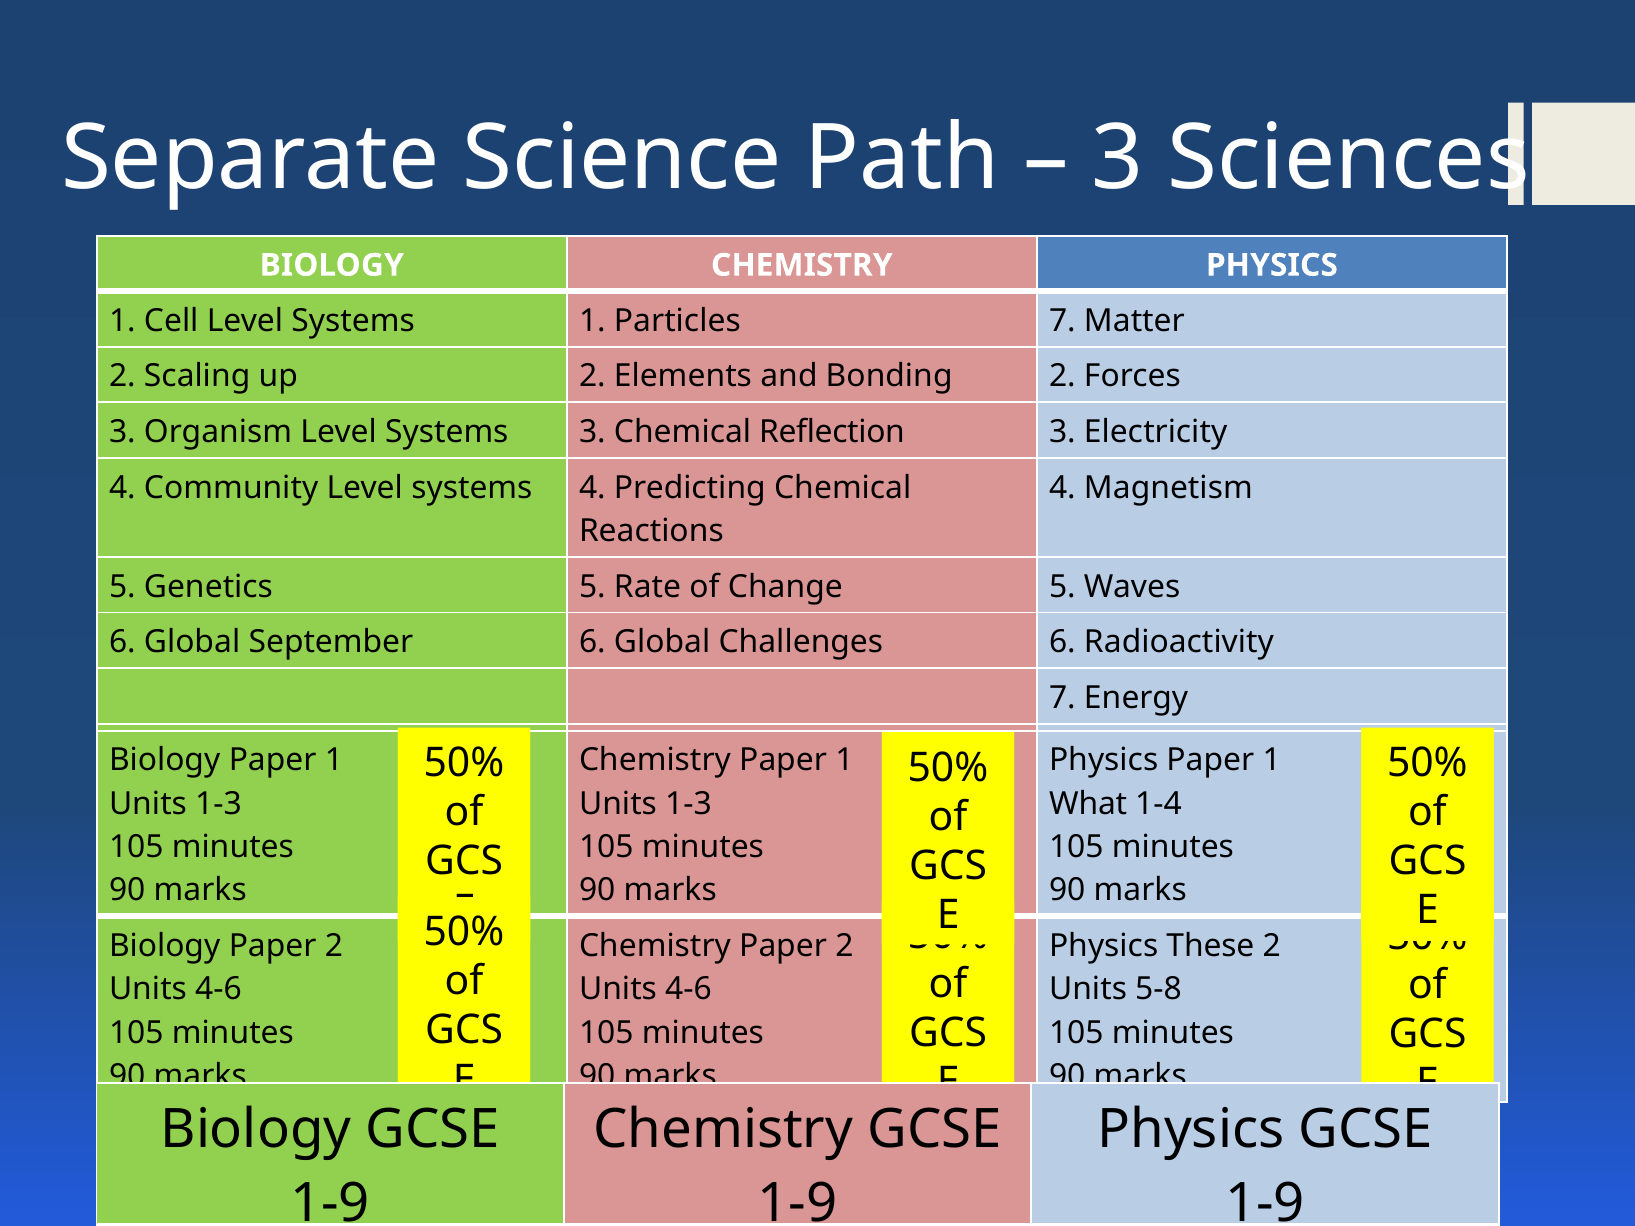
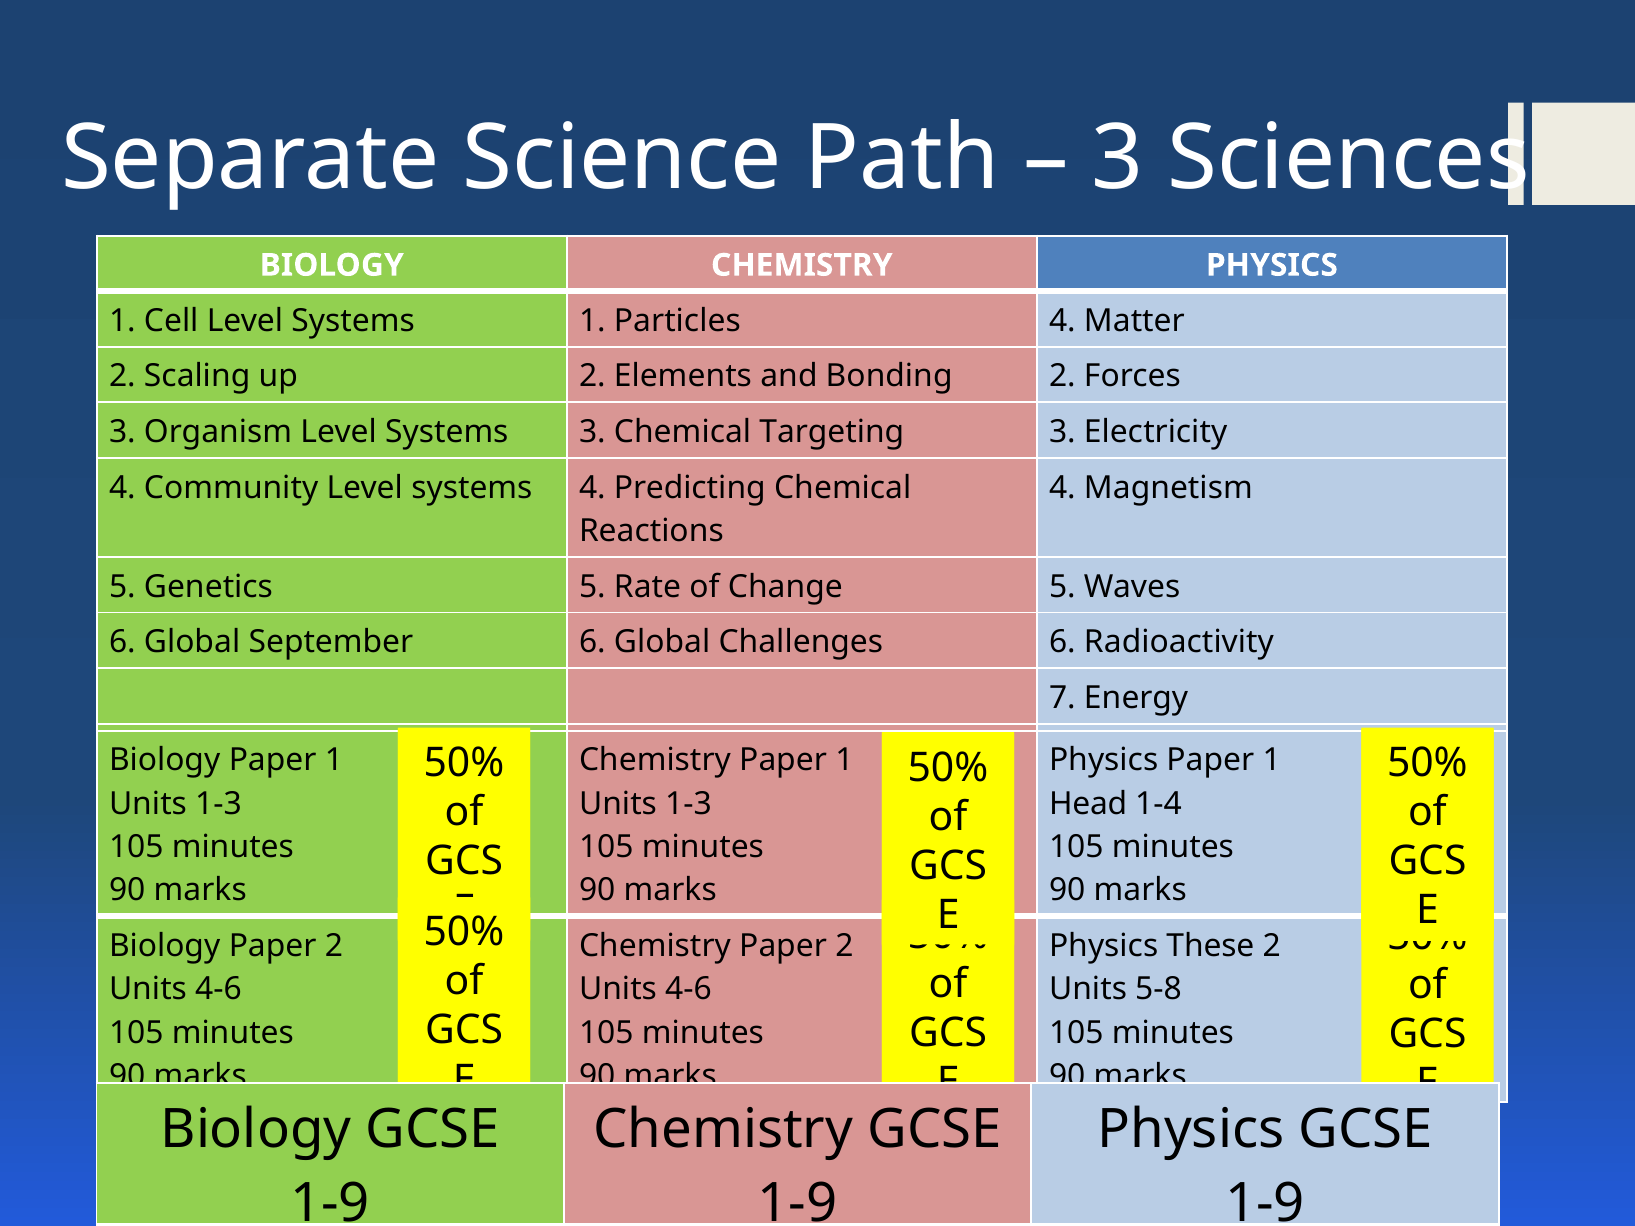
Particles 7: 7 -> 4
Reflection: Reflection -> Targeting
What: What -> Head
